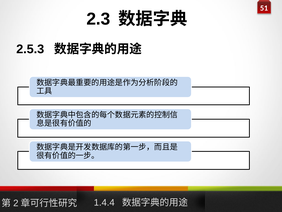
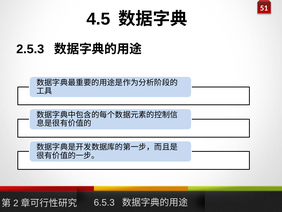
2.3: 2.3 -> 4.5
1.4.4: 1.4.4 -> 6.5.3
